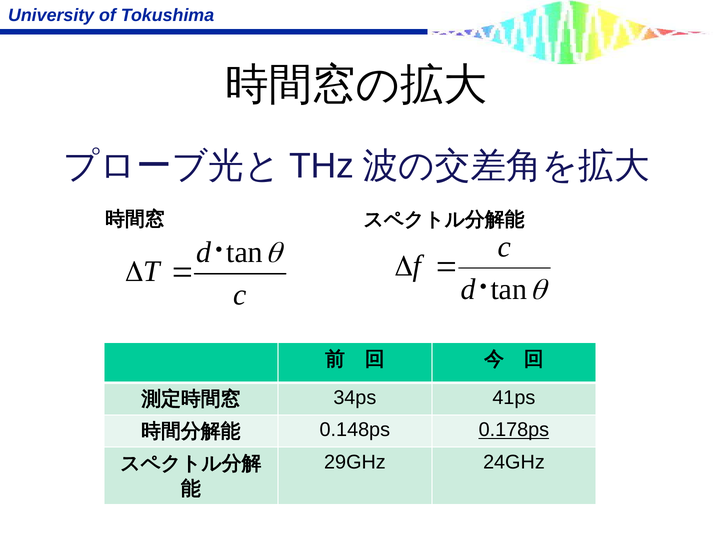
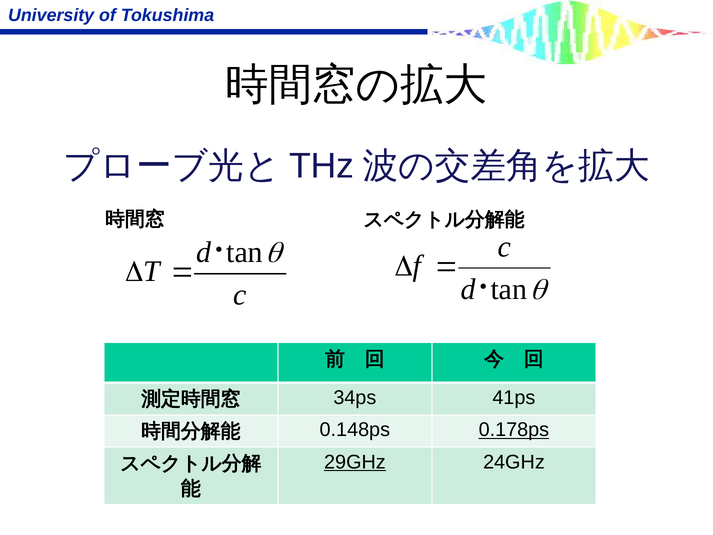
29GHz underline: none -> present
